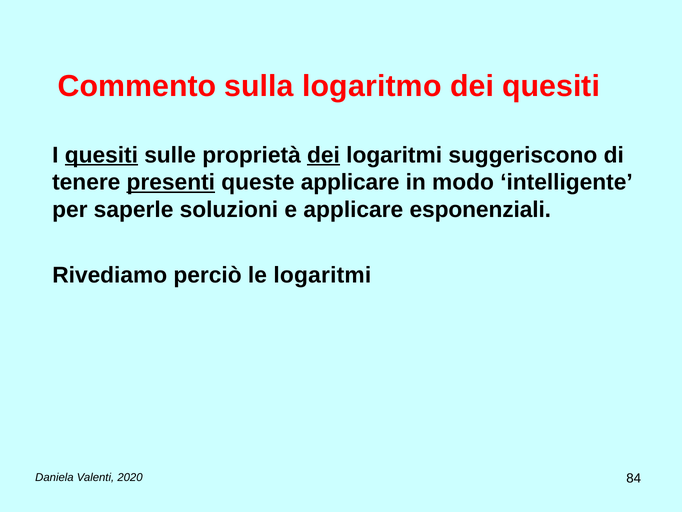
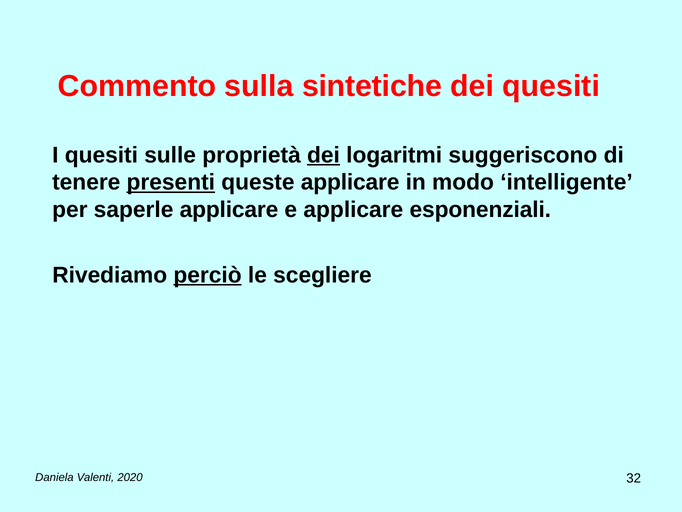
logaritmo: logaritmo -> sintetiche
quesiti at (101, 155) underline: present -> none
saperle soluzioni: soluzioni -> applicare
perciò underline: none -> present
le logaritmi: logaritmi -> scegliere
84: 84 -> 32
